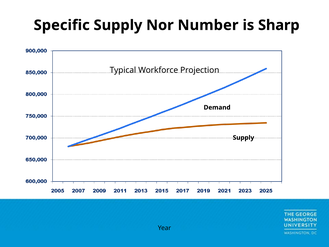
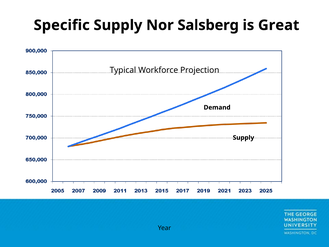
Number: Number -> Salsberg
Sharp: Sharp -> Great
